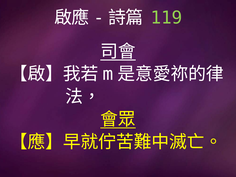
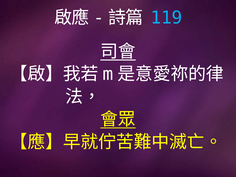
119 colour: light green -> light blue
